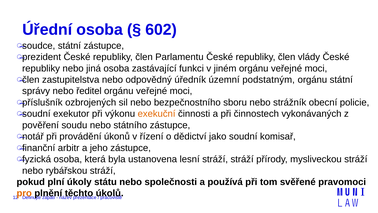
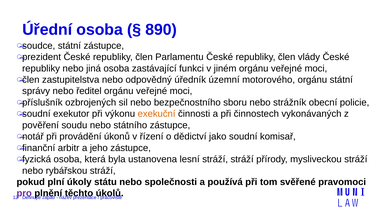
602: 602 -> 890
podstatným: podstatným -> motorového
pro colour: orange -> purple
